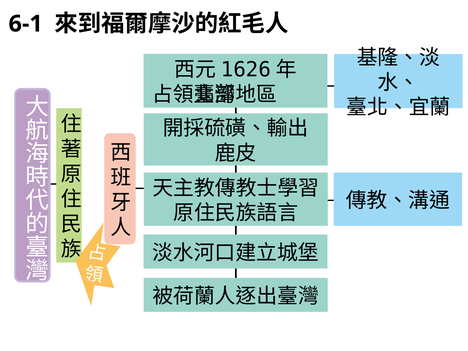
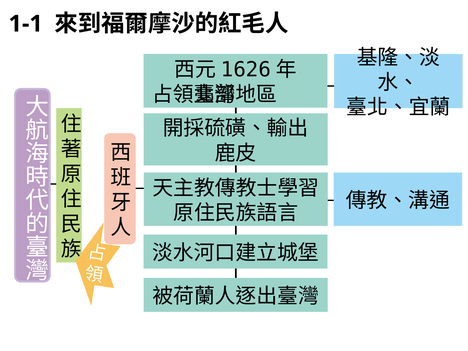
6-1: 6-1 -> 1-1
